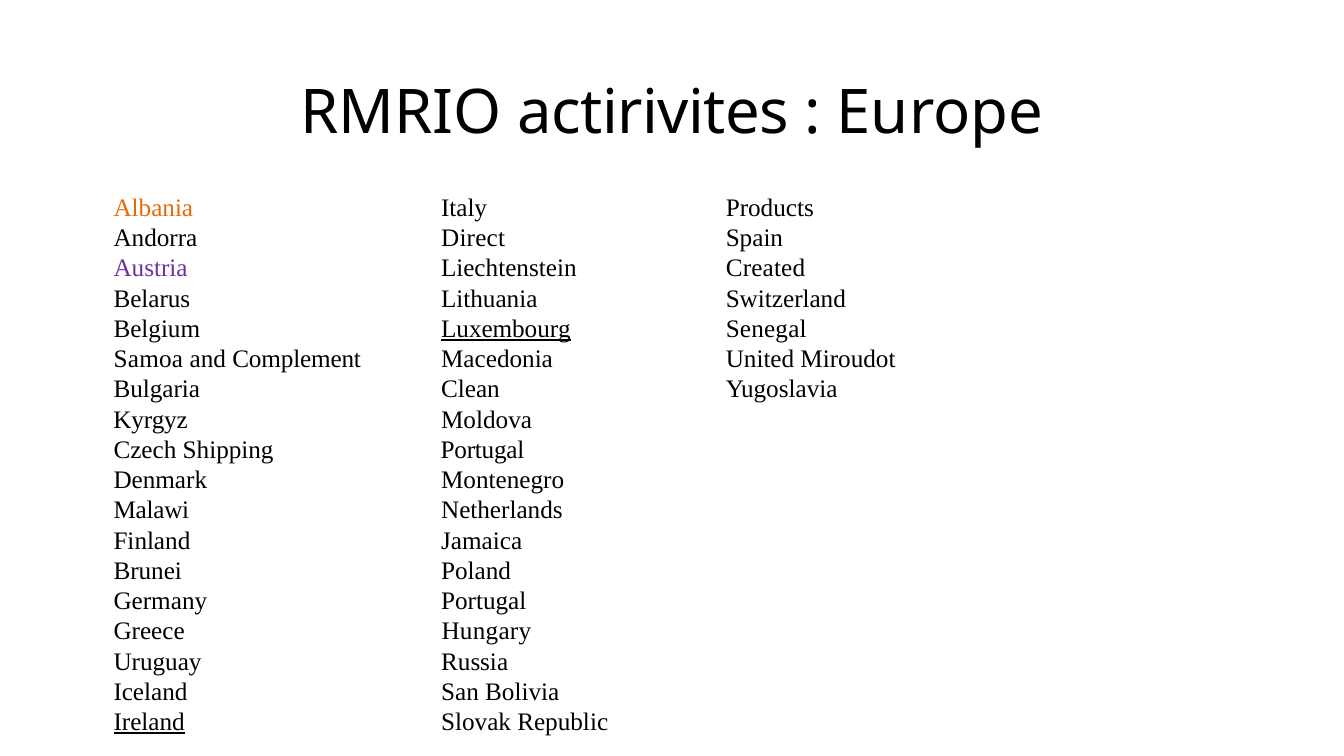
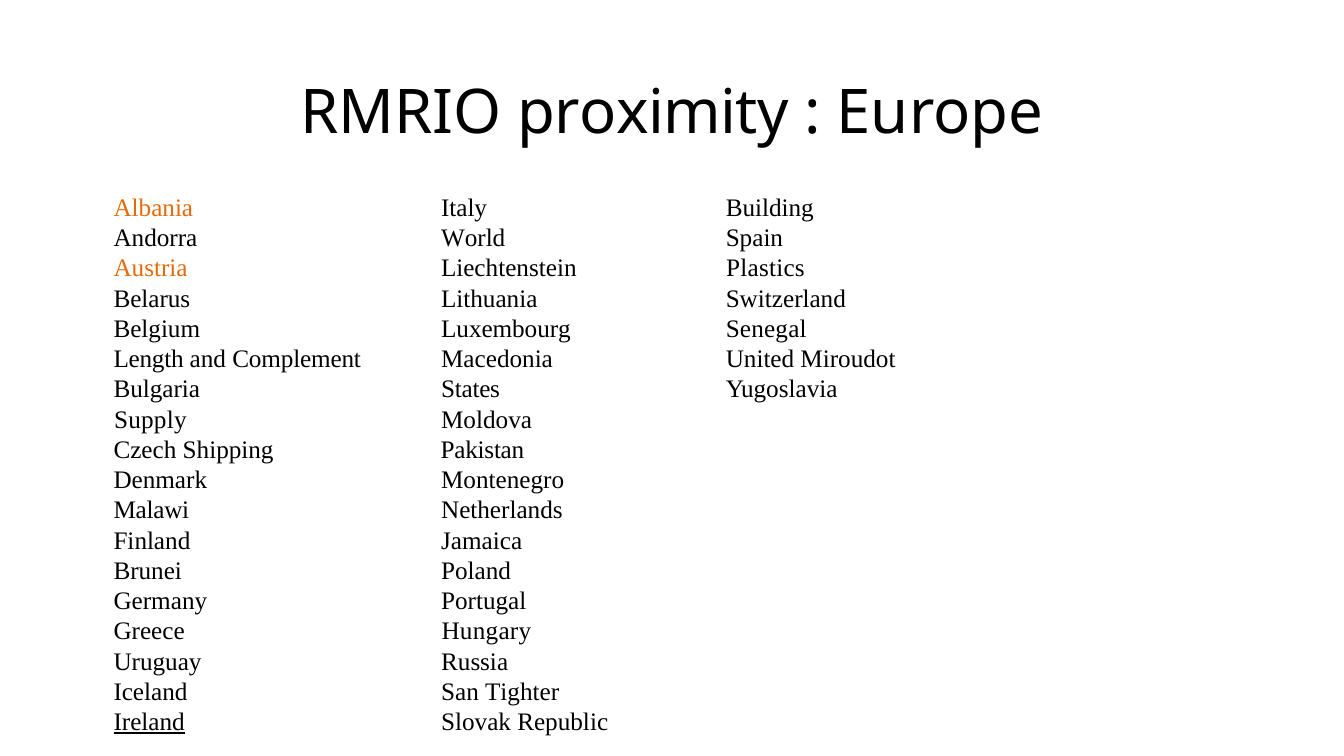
actirivites: actirivites -> proximity
Products: Products -> Building
Direct: Direct -> World
Austria colour: purple -> orange
Created: Created -> Plastics
Luxembourg underline: present -> none
Samoa: Samoa -> Length
Clean: Clean -> States
Kyrgyz: Kyrgyz -> Supply
Portugal at (482, 450): Portugal -> Pakistan
Bolivia: Bolivia -> Tighter
